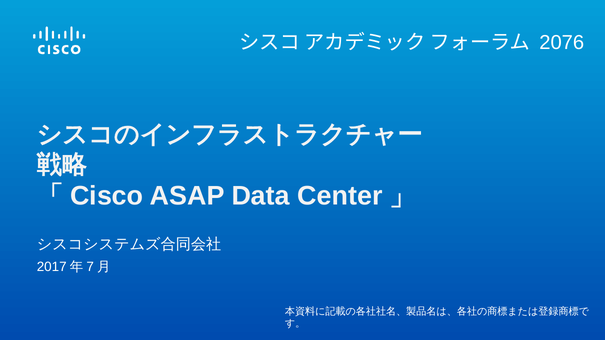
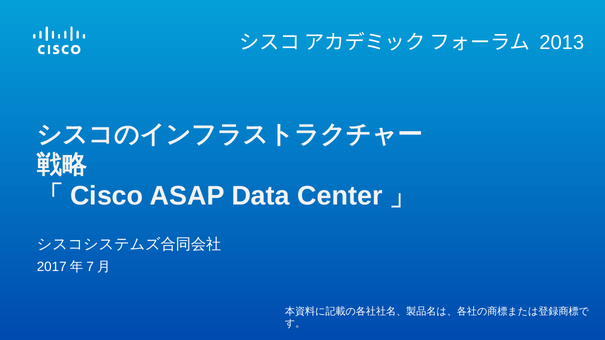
2076: 2076 -> 2013
